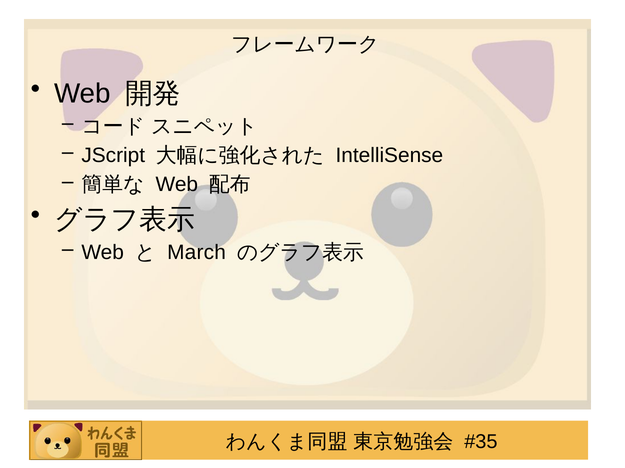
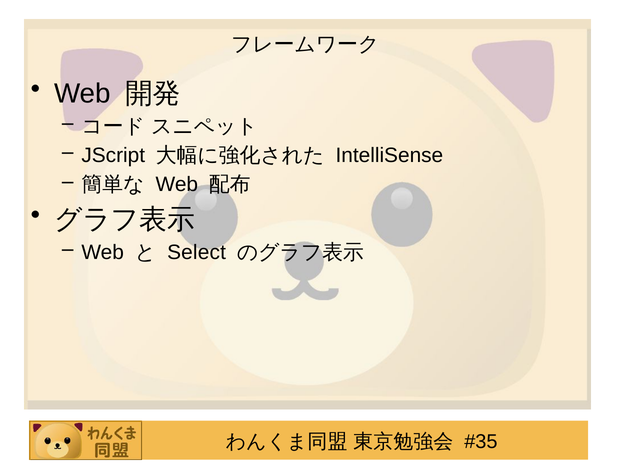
March: March -> Select
